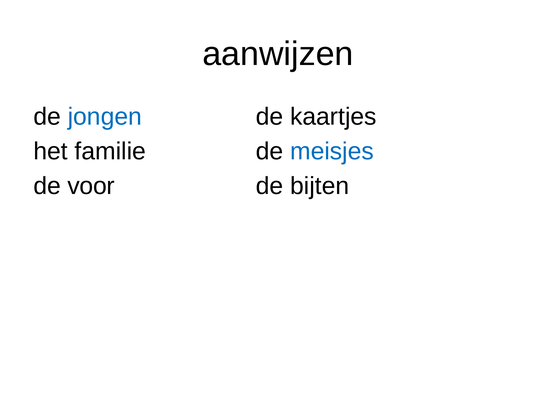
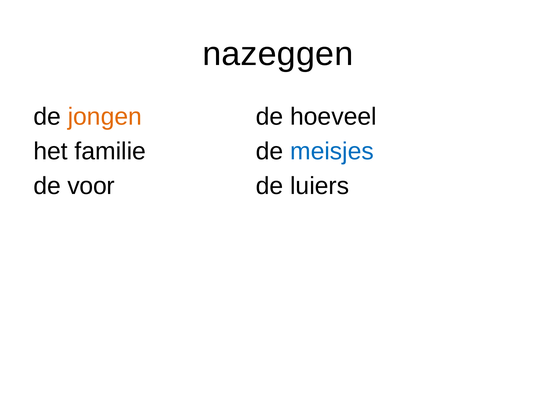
aanwijzen: aanwijzen -> nazeggen
jongen colour: blue -> orange
kaartjes: kaartjes -> hoeveel
bijten: bijten -> luiers
